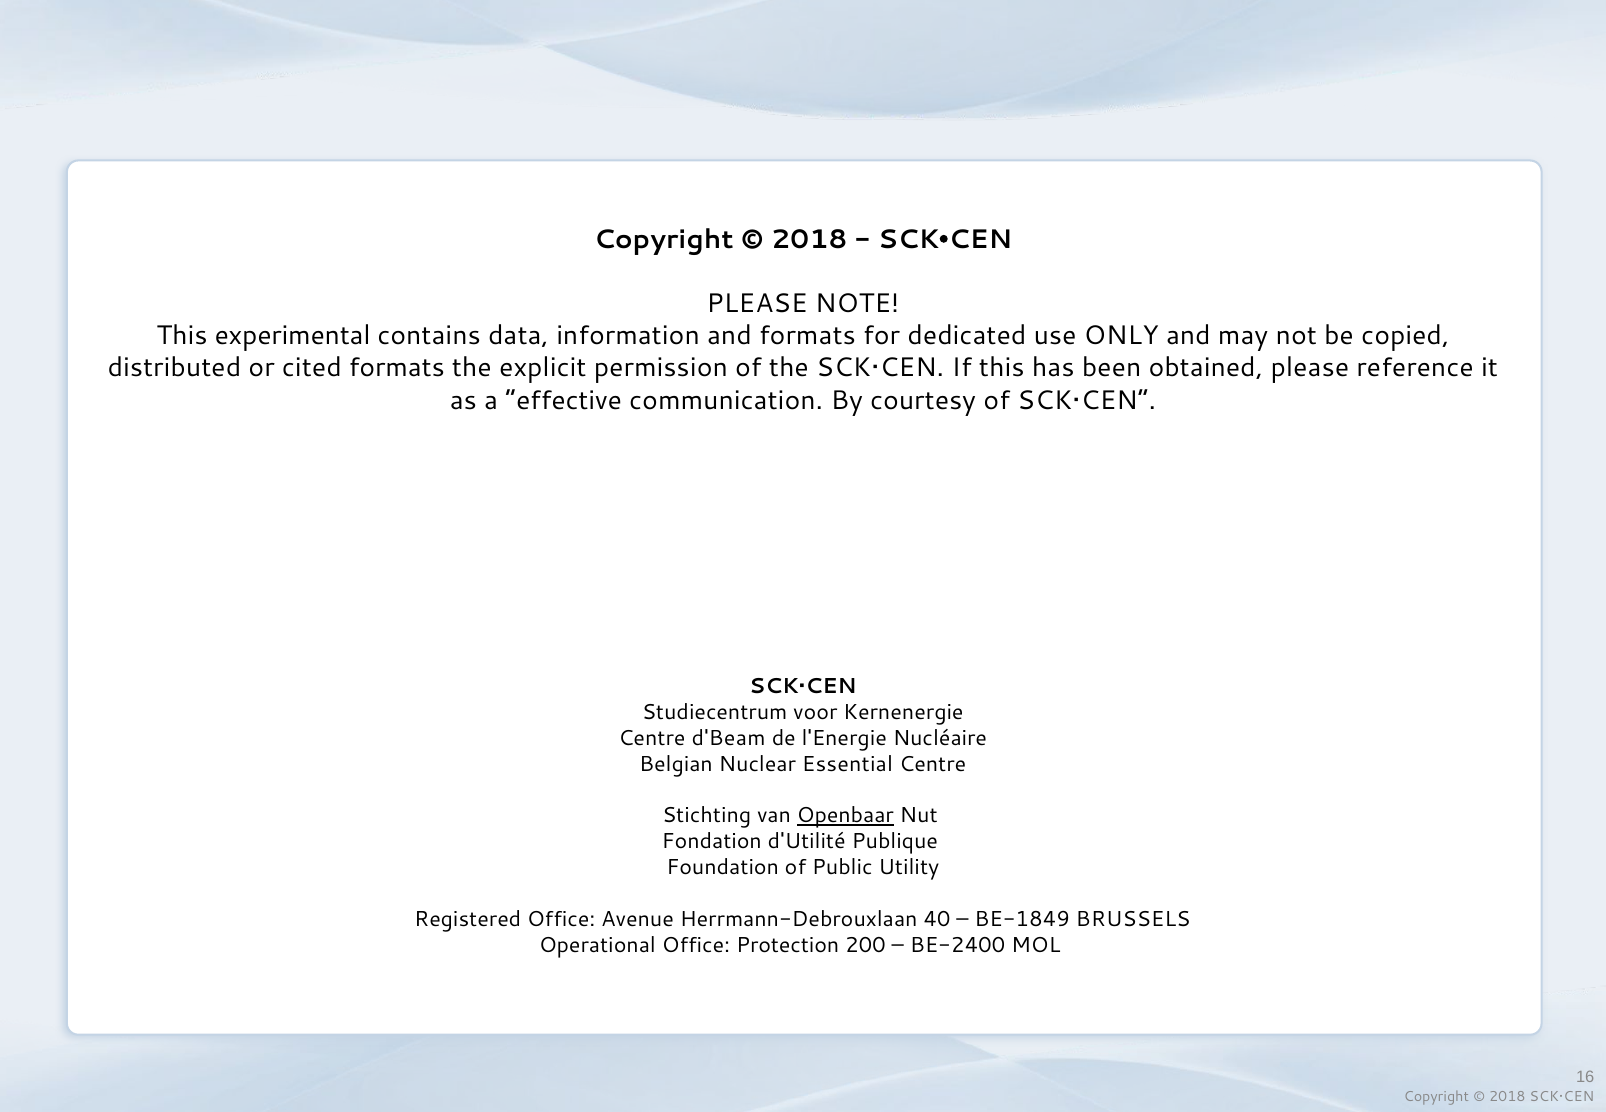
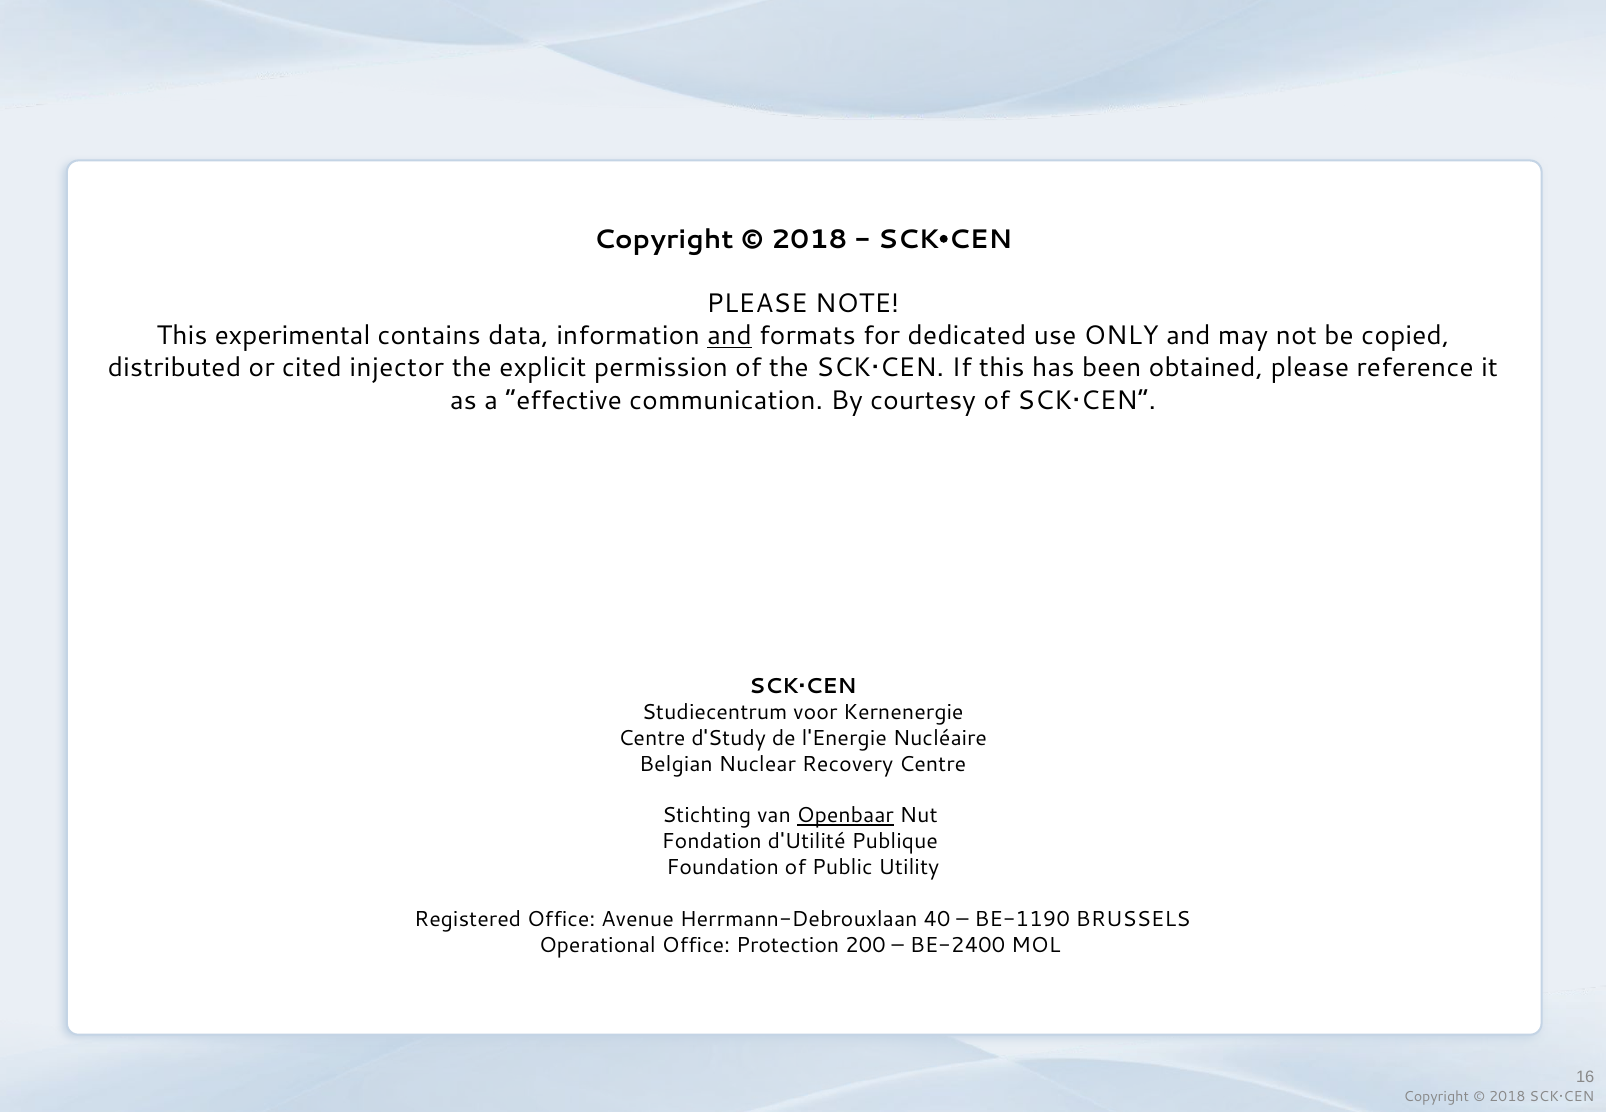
and at (729, 336) underline: none -> present
cited formats: formats -> injector
d'Beam: d'Beam -> d'Study
Essential: Essential -> Recovery
BE-1849: BE-1849 -> BE-1190
